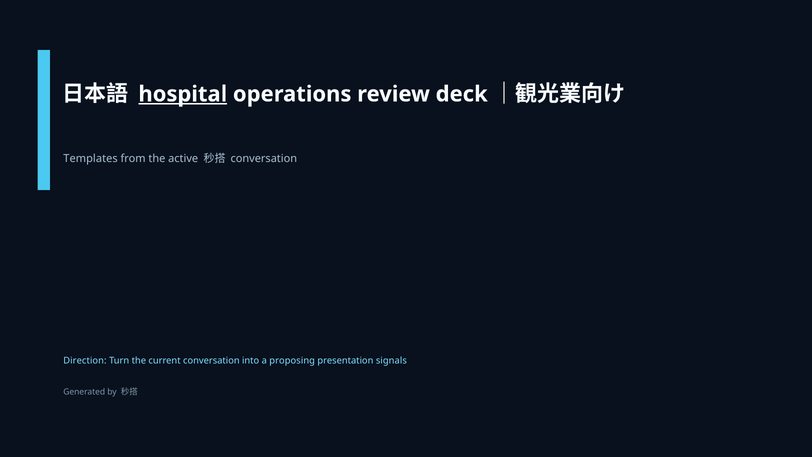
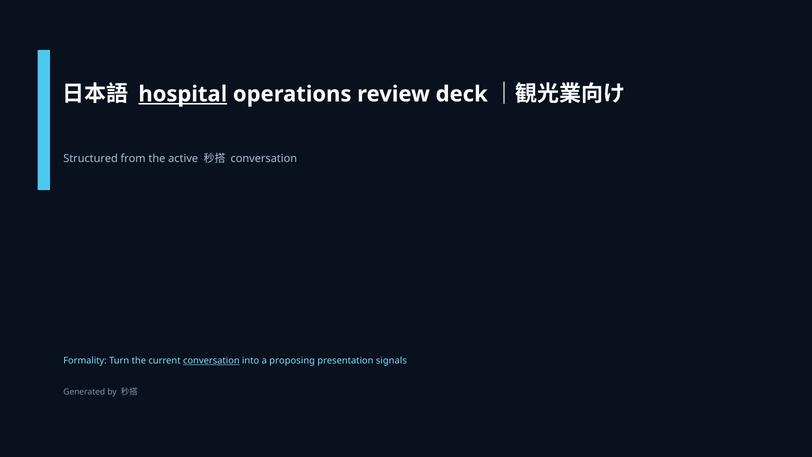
Templates: Templates -> Structured
Direction: Direction -> Formality
conversation at (211, 361) underline: none -> present
